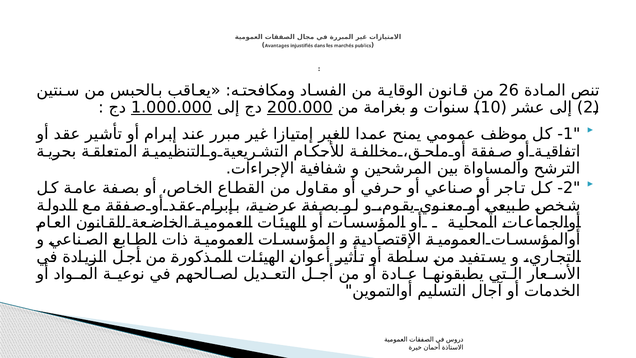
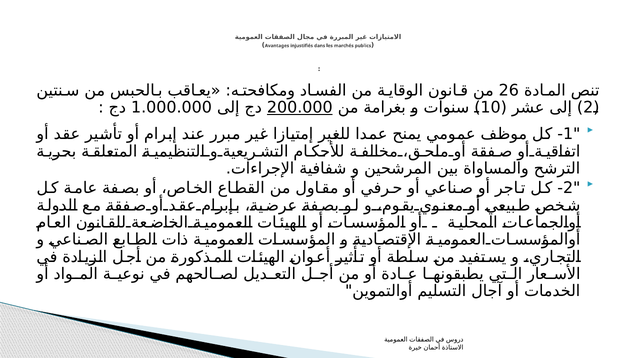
1.000.000 underline: present -> none
